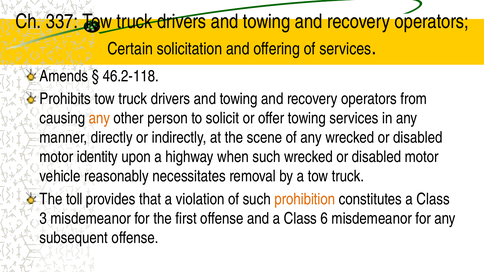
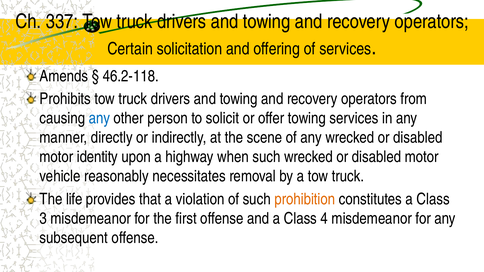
any at (99, 118) colour: orange -> blue
toll: toll -> life
6: 6 -> 4
